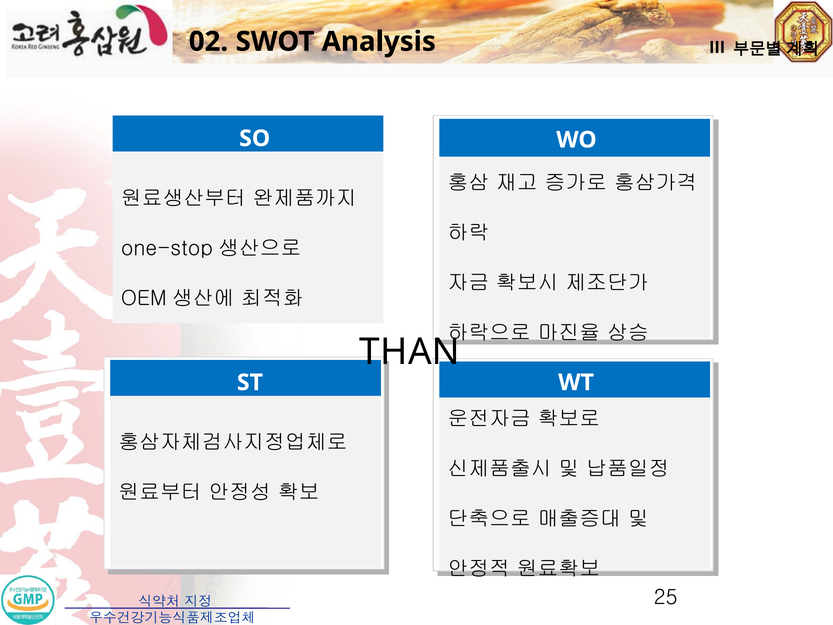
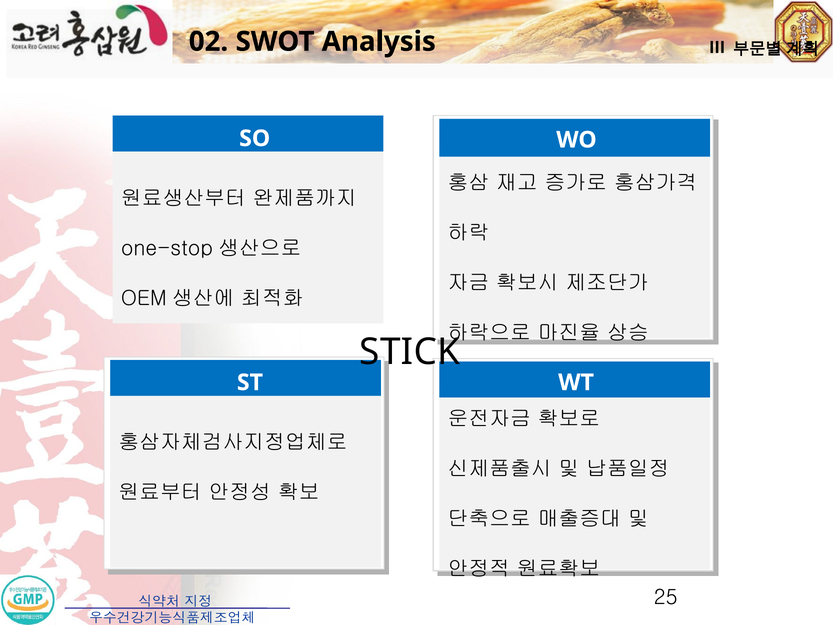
THAN: THAN -> STICK
